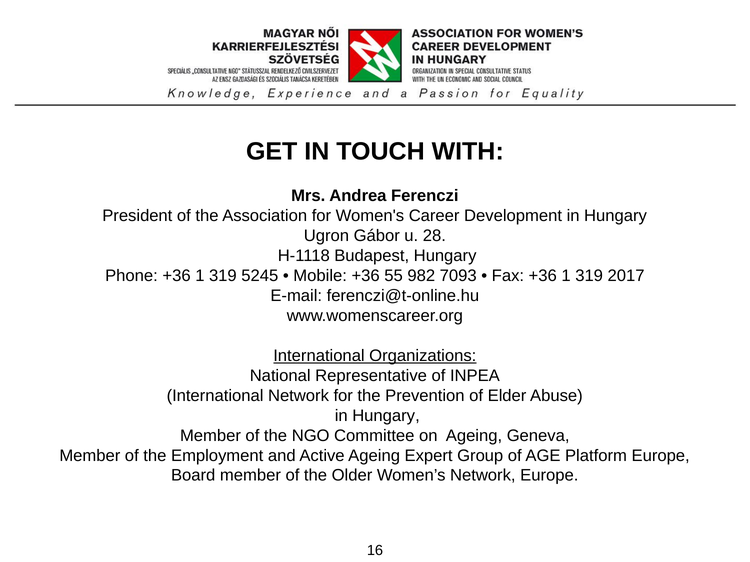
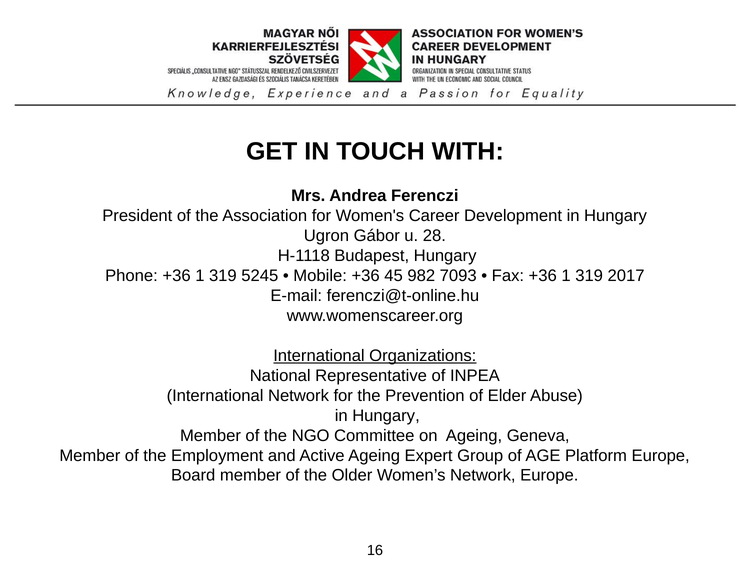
55: 55 -> 45
